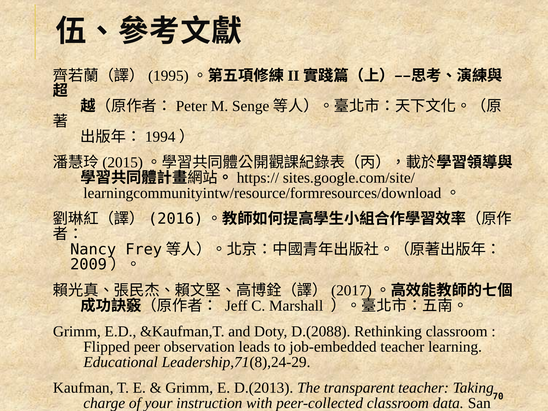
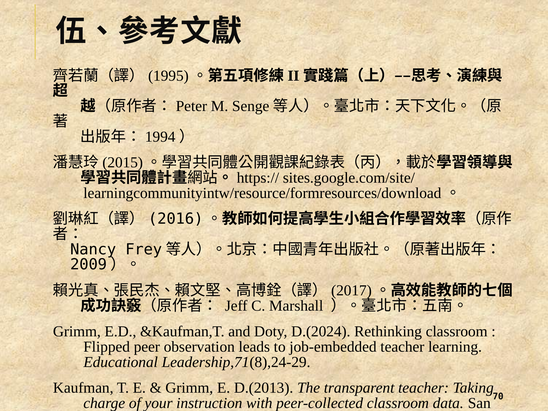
D.(2088: D.(2088 -> D.(2024
